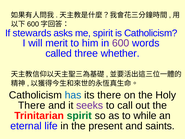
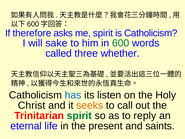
stewards: stewards -> therefore
merit: merit -> sake
600 at (121, 43) colour: purple -> green
its there: there -> listen
There at (32, 105): There -> Christ
seeks colour: purple -> orange
while: while -> reply
